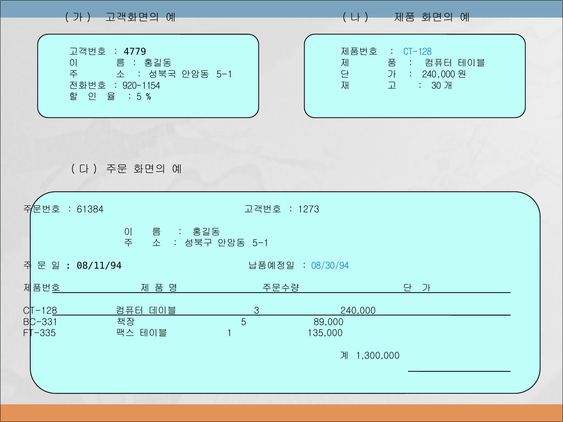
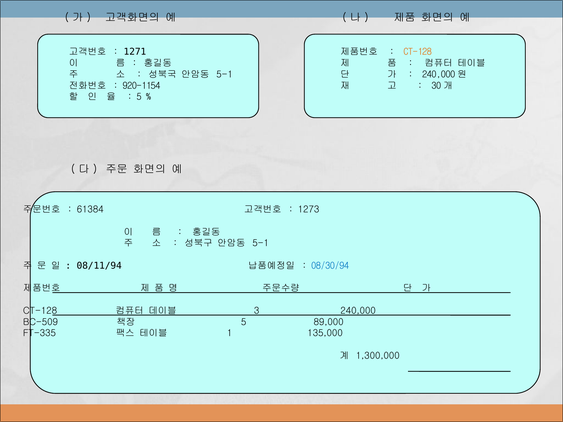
4779: 4779 -> 1271
CT-128 at (418, 52) colour: blue -> orange
BC-331: BC-331 -> BC-509
